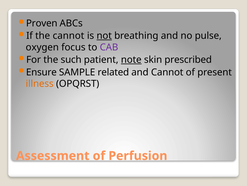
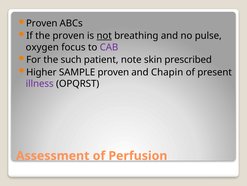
the cannot: cannot -> proven
note underline: present -> none
Ensure: Ensure -> Higher
SAMPLE related: related -> proven
and Cannot: Cannot -> Chapin
illness colour: orange -> purple
